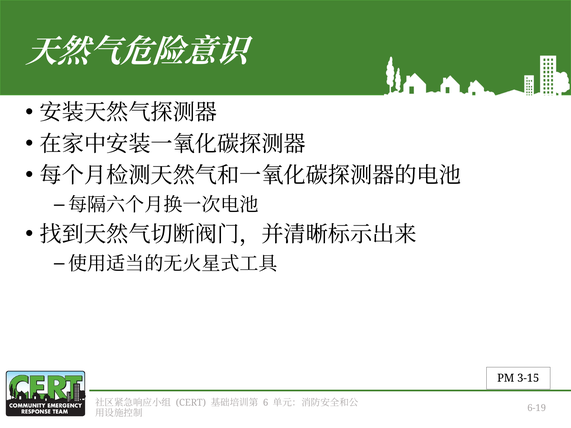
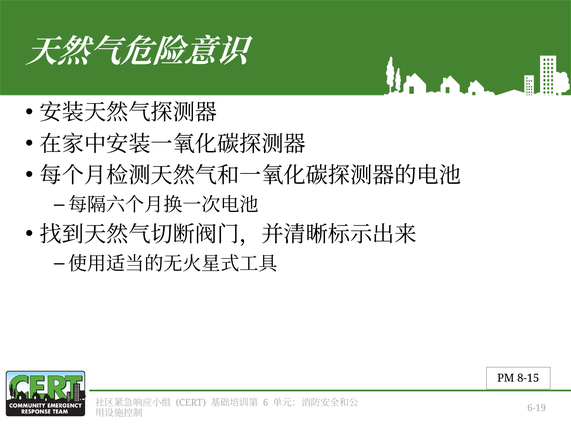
3-15: 3-15 -> 8-15
